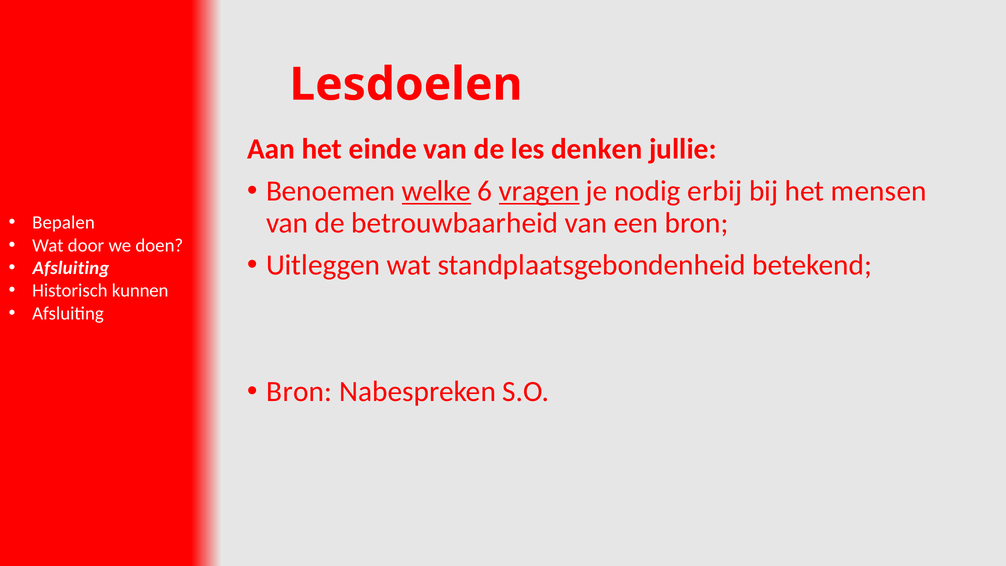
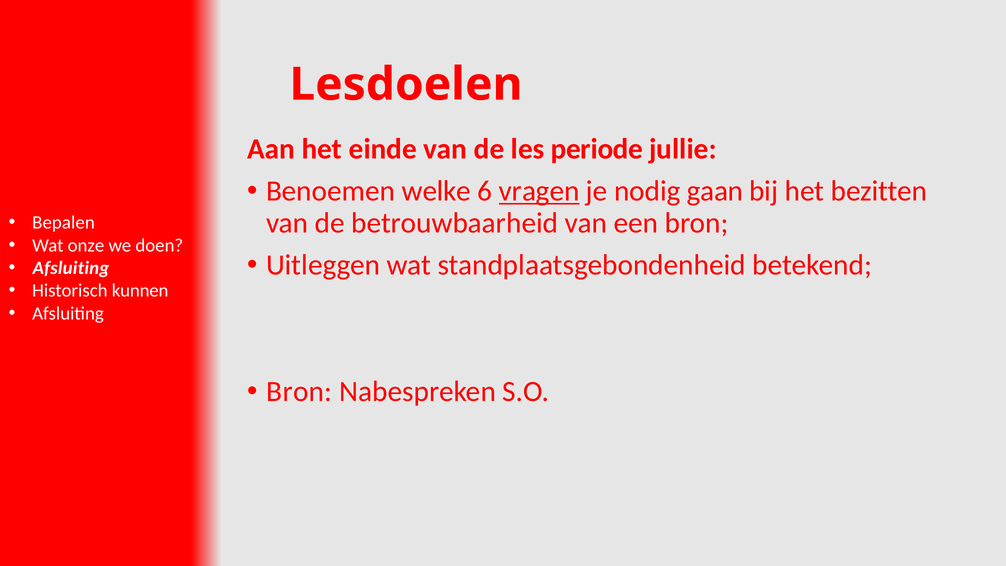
denken: denken -> periode
welke underline: present -> none
erbij: erbij -> gaan
mensen: mensen -> bezitten
door: door -> onze
